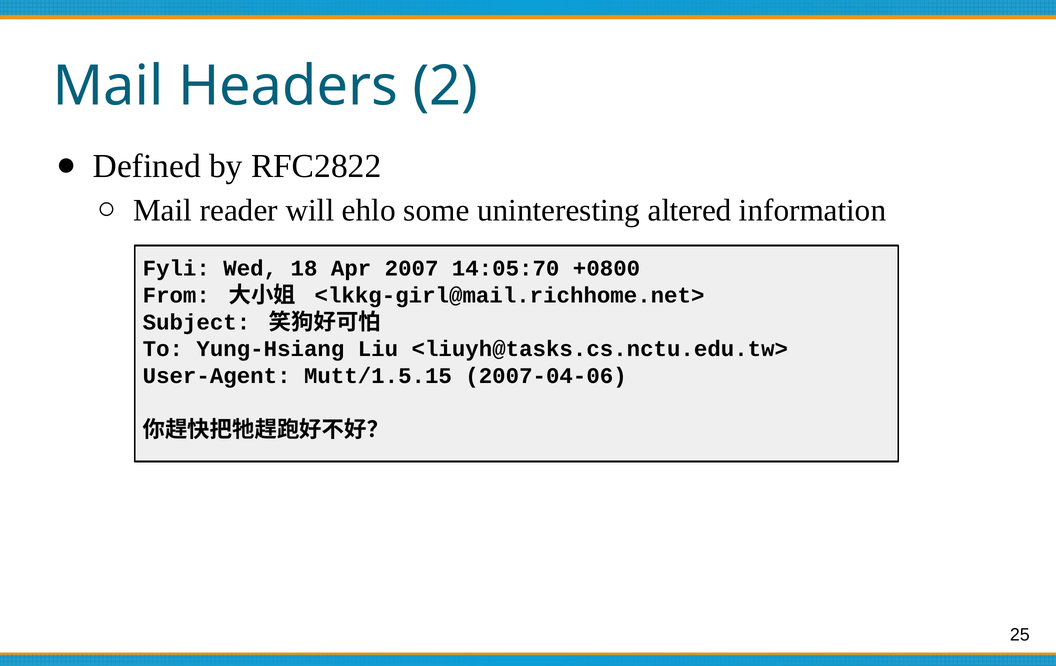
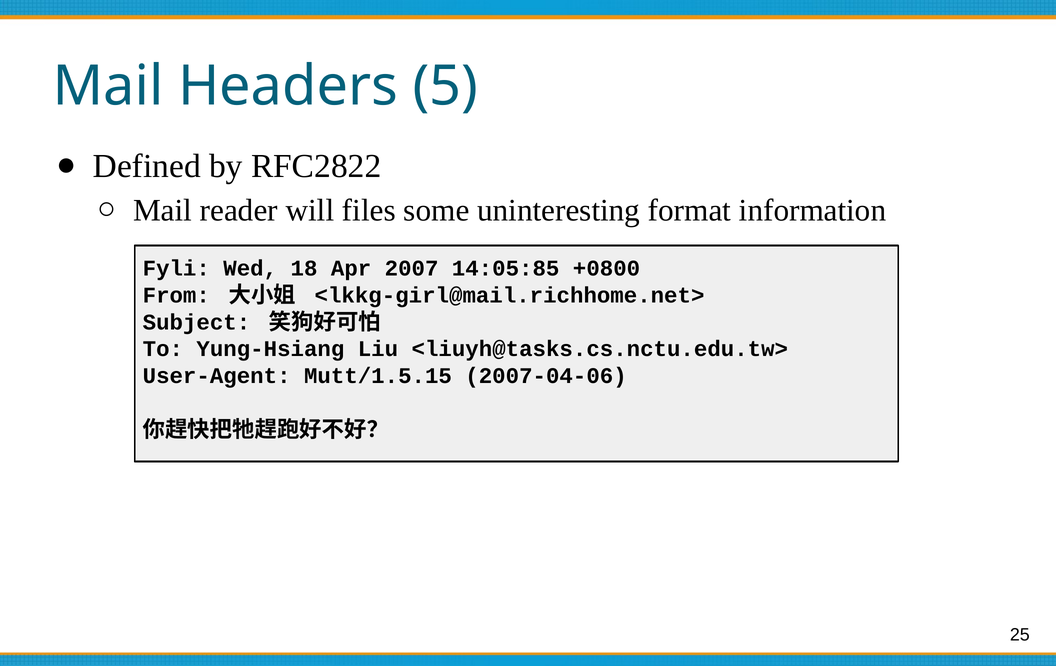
2: 2 -> 5
ehlo: ehlo -> files
altered: altered -> format
14:05:70: 14:05:70 -> 14:05:85
